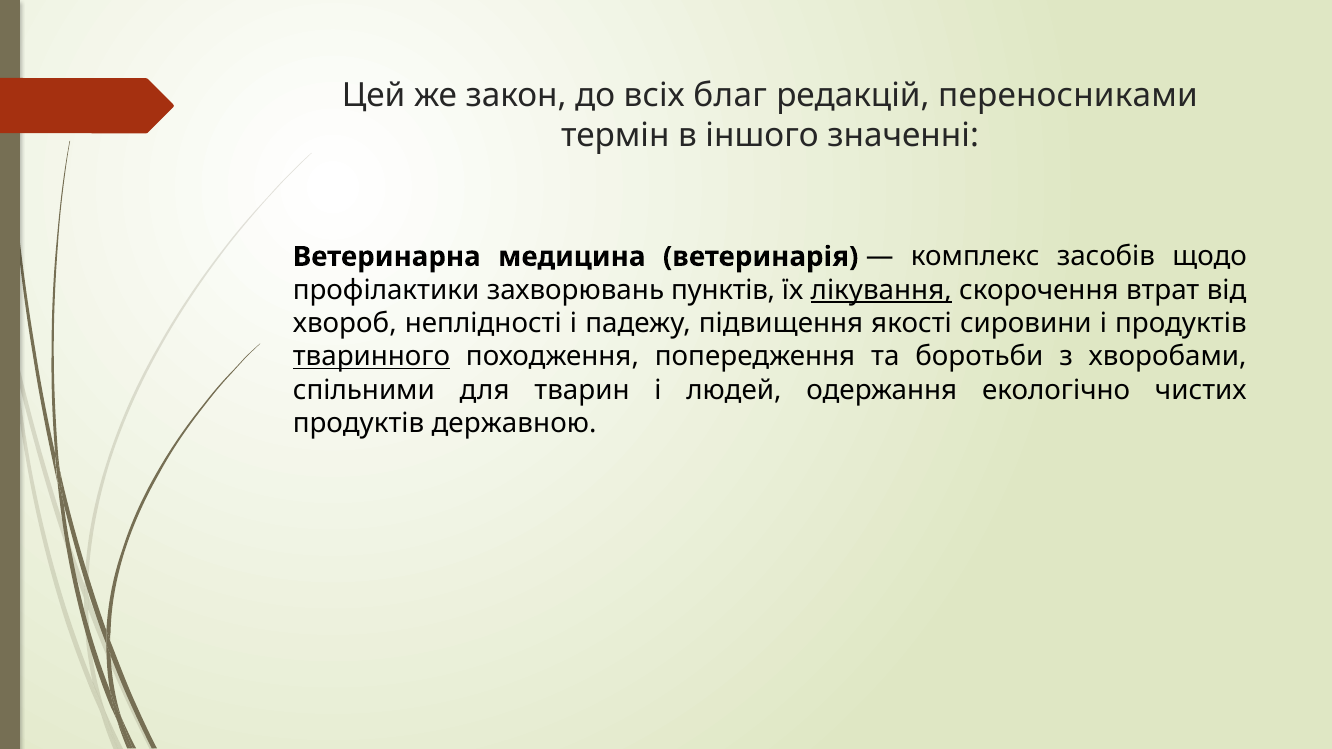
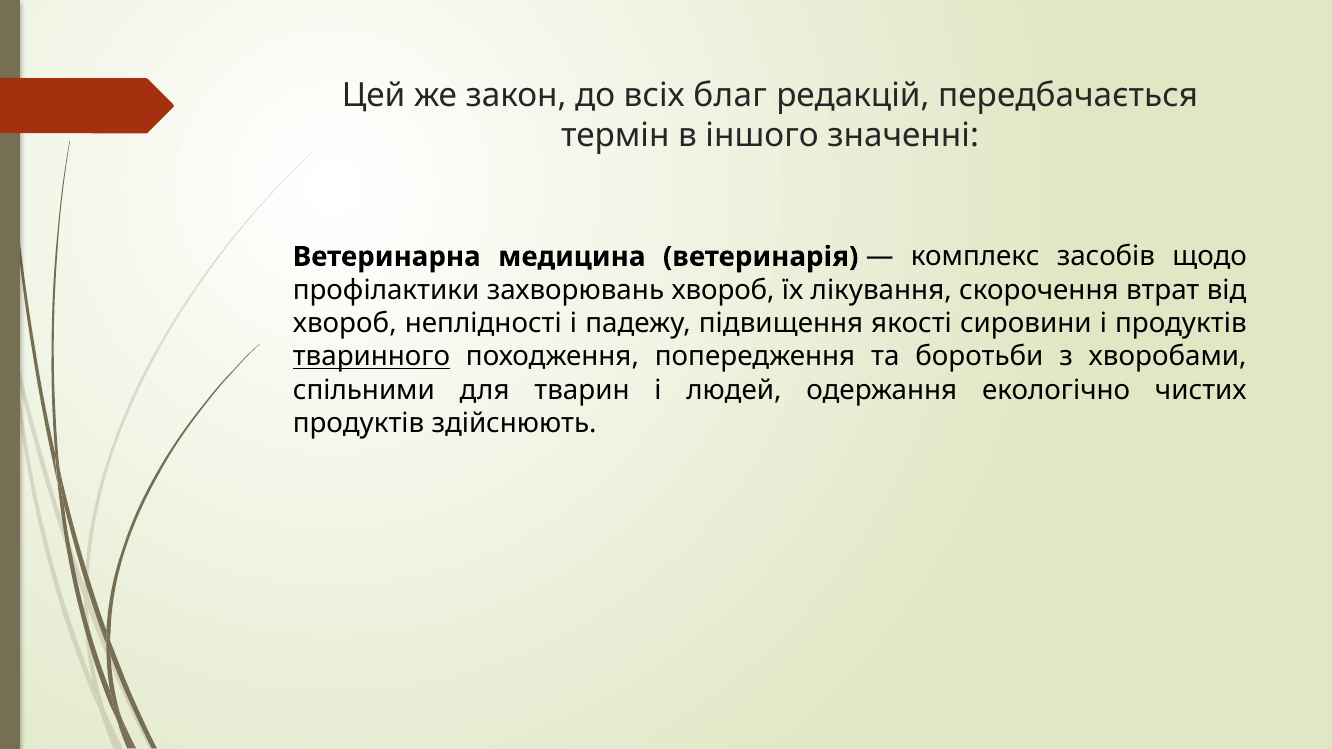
переносниками: переносниками -> передбачається
захворювань пунктів: пунктів -> хвороб
лікування underline: present -> none
державною: державною -> здійснюють
